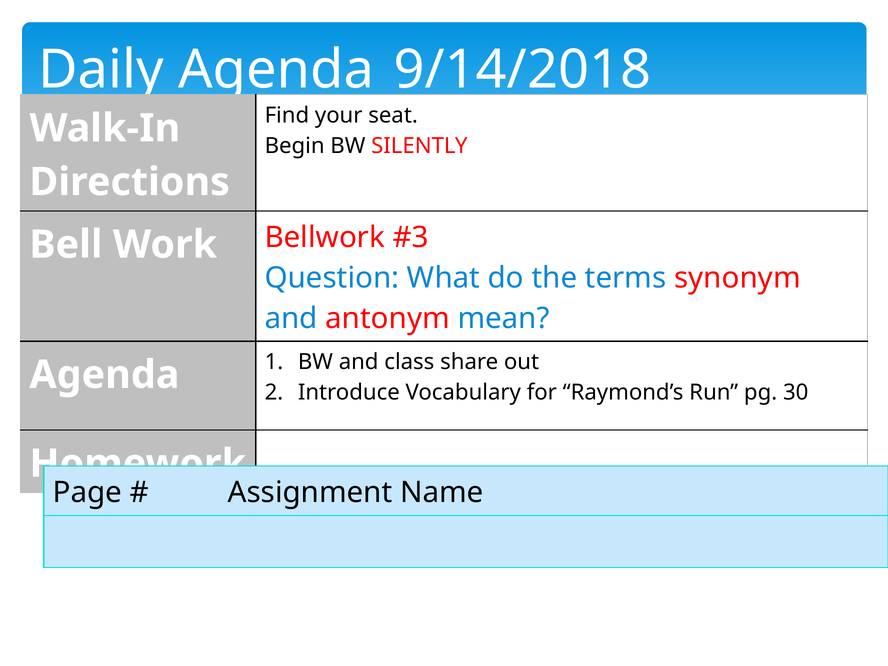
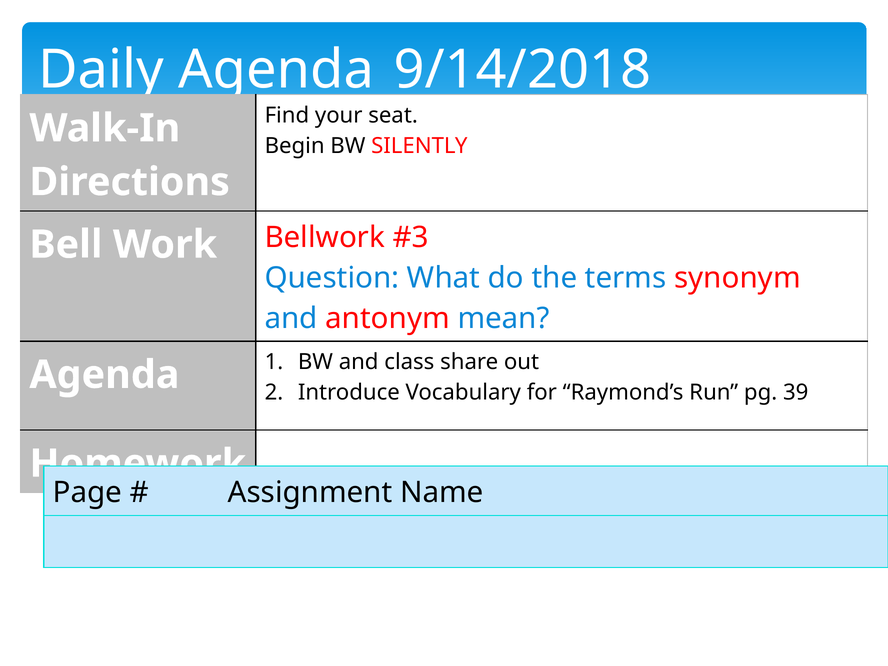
30: 30 -> 39
